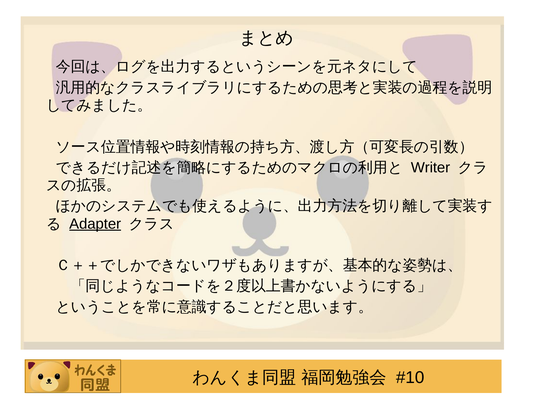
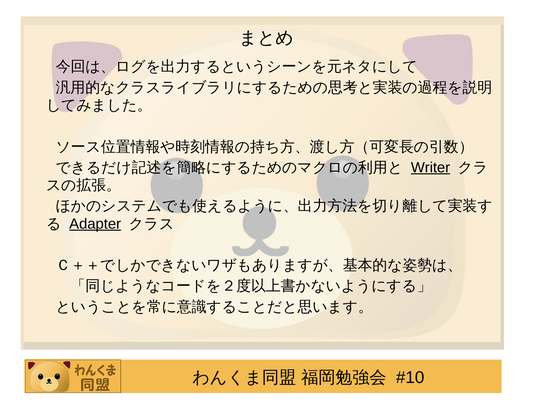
Writer underline: none -> present
